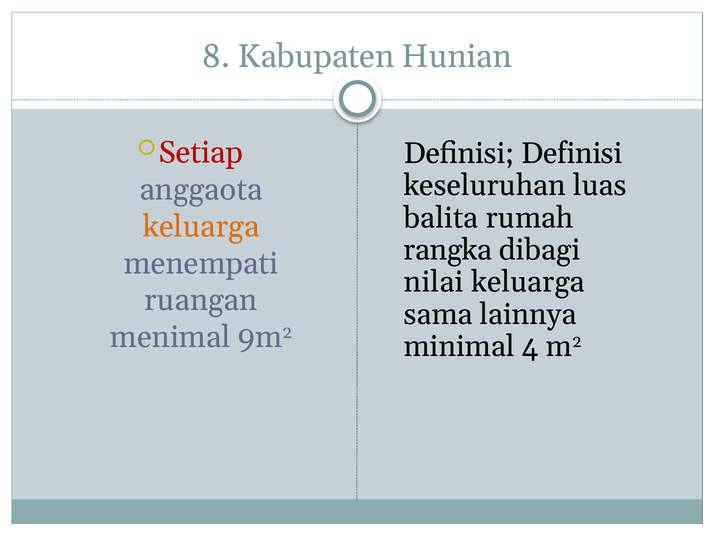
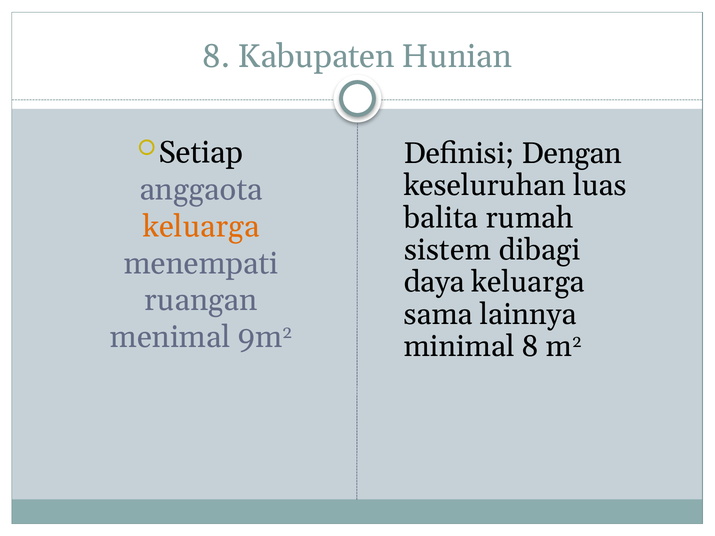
Setiap colour: red -> black
Definisi Definisi: Definisi -> Dengan
rangka: rangka -> sistem
nilai: nilai -> daya
minimal 4: 4 -> 8
